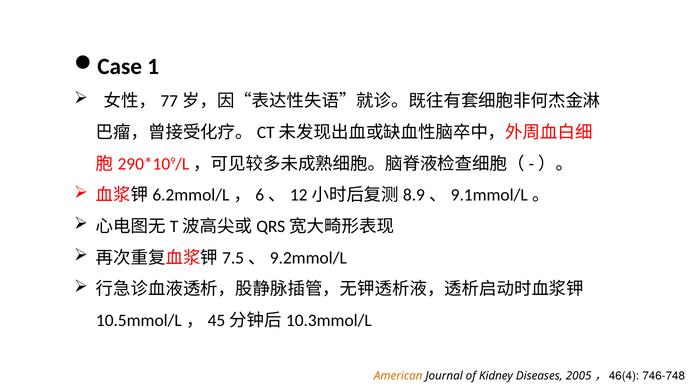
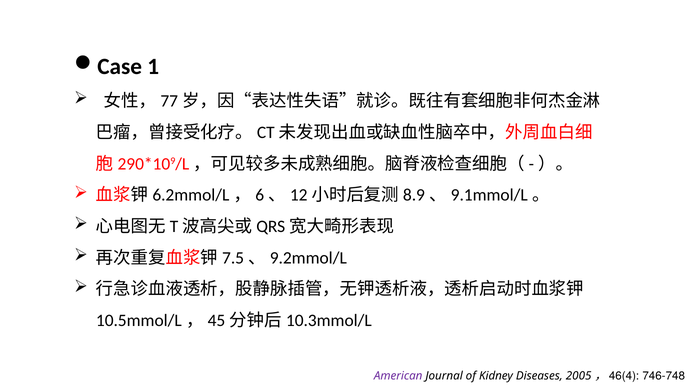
American colour: orange -> purple
